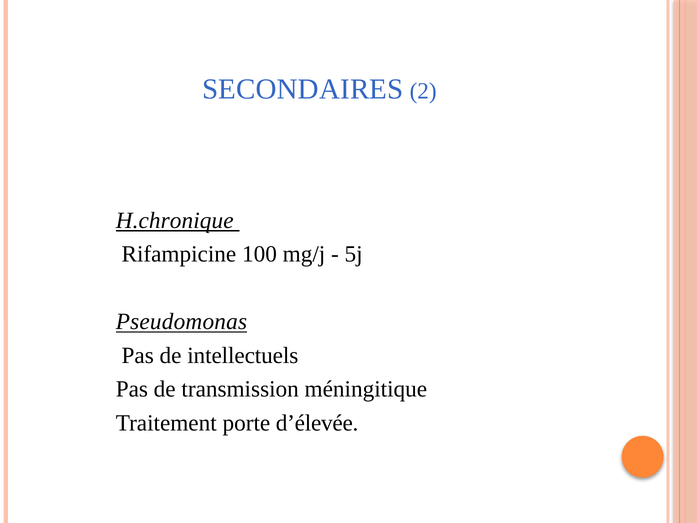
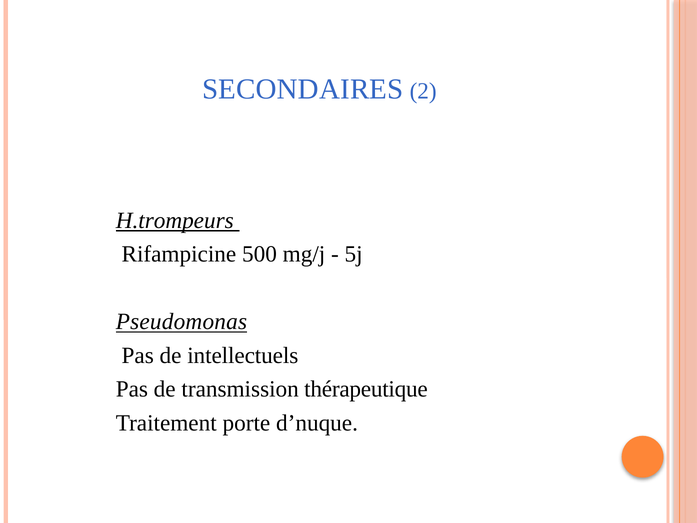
H.chronique: H.chronique -> H.trompeurs
100: 100 -> 500
méningitique: méningitique -> thérapeutique
d’élevée: d’élevée -> d’nuque
